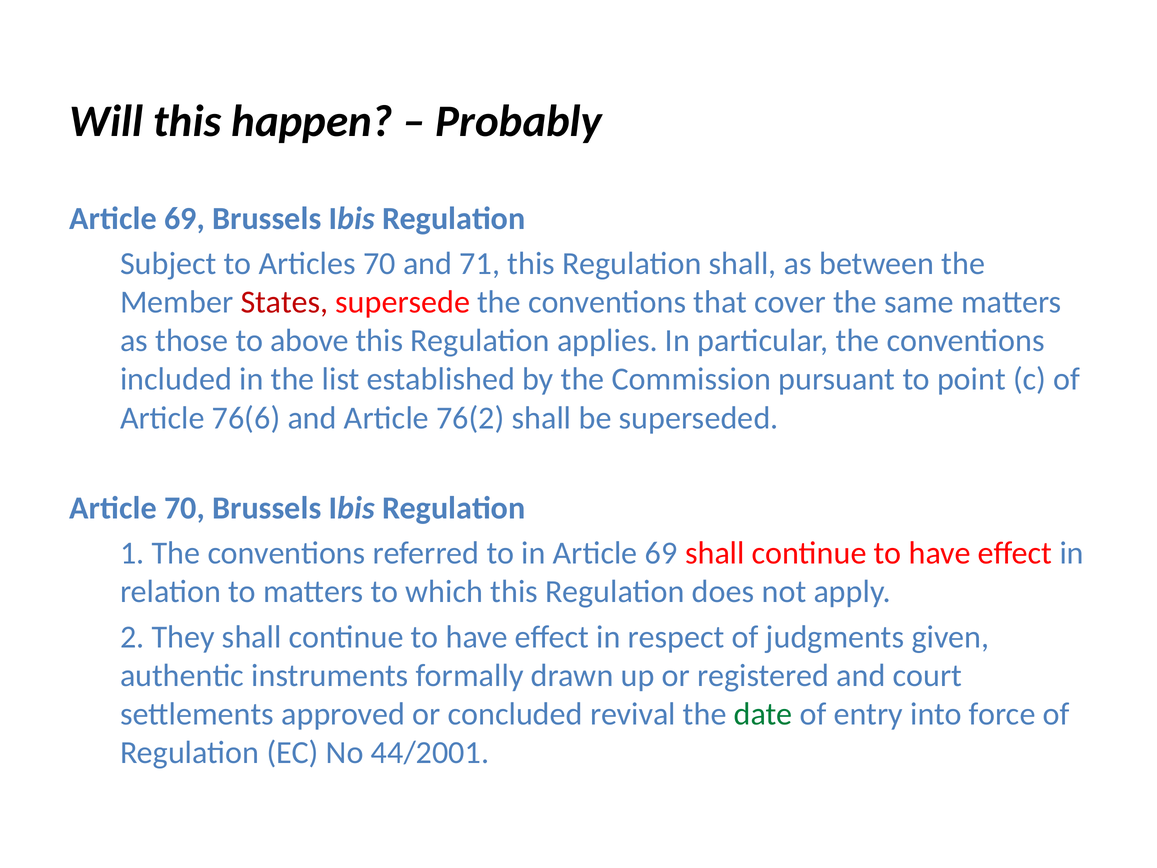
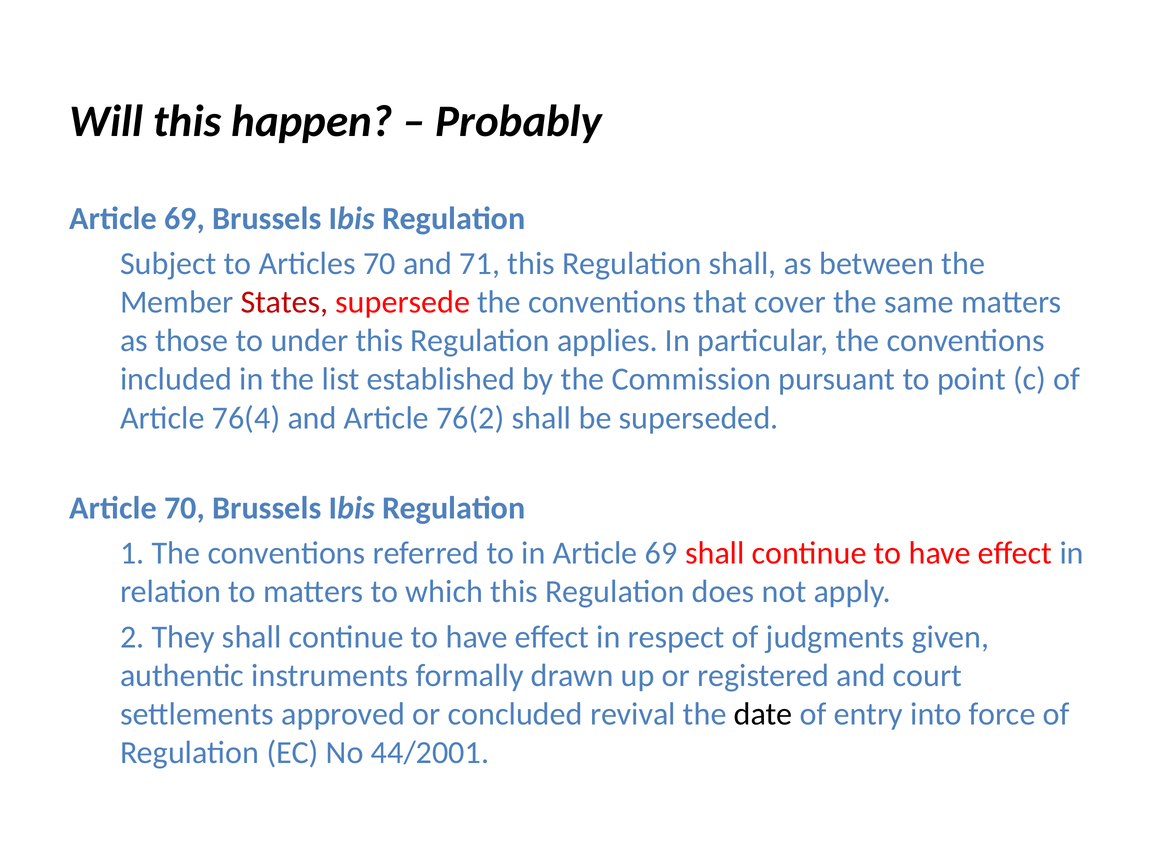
above: above -> under
76(6: 76(6 -> 76(4
date colour: green -> black
